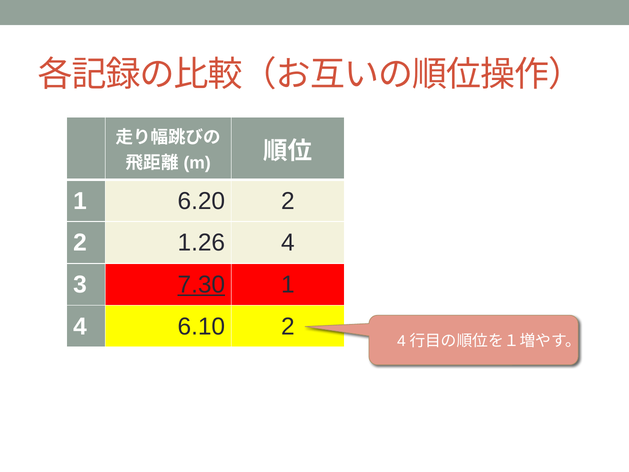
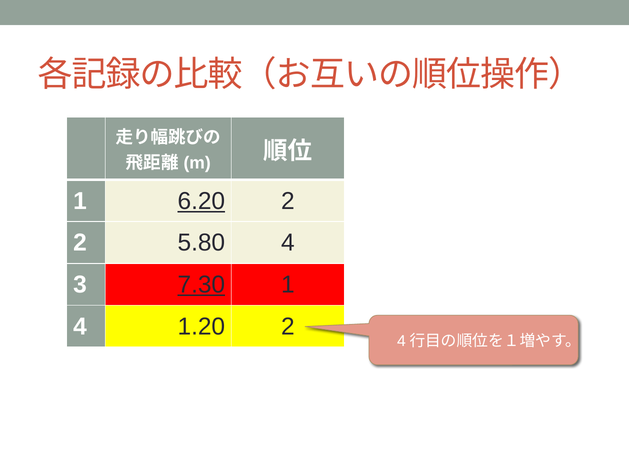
6.20 underline: none -> present
1.26: 1.26 -> 5.80
6.10: 6.10 -> 1.20
